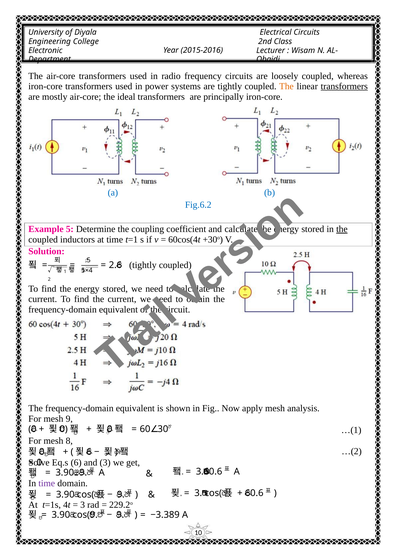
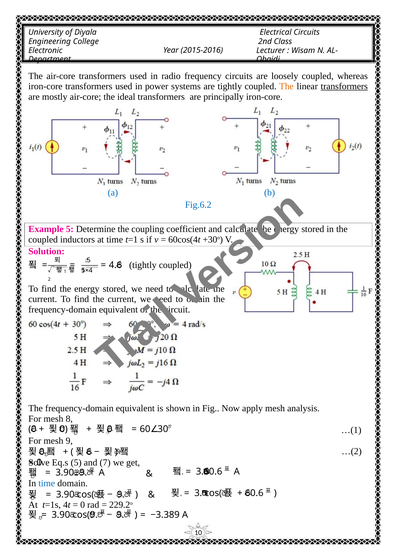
the at (342, 229) underline: present -> none
2 at (113, 265): 2 -> 4
mesh 9: 9 -> 8
mesh 8: 8 -> 9
Eq.s 6: 6 -> 5
and 3: 3 -> 7
time at (47, 483) colour: purple -> blue
3 at (83, 505): 3 -> 0
